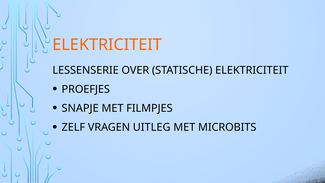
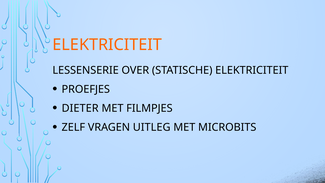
SNAPJE: SNAPJE -> DIETER
